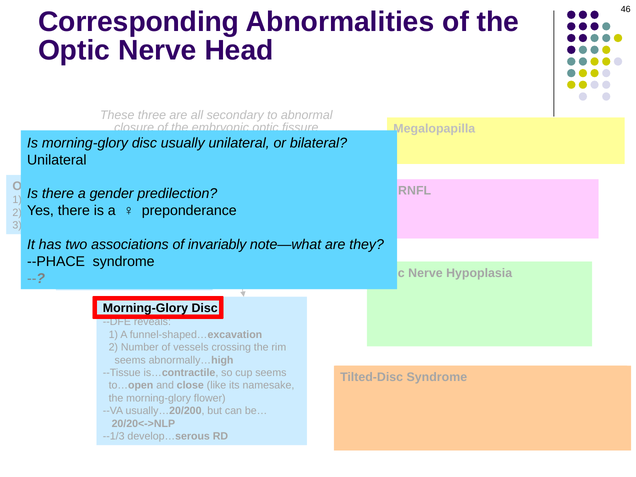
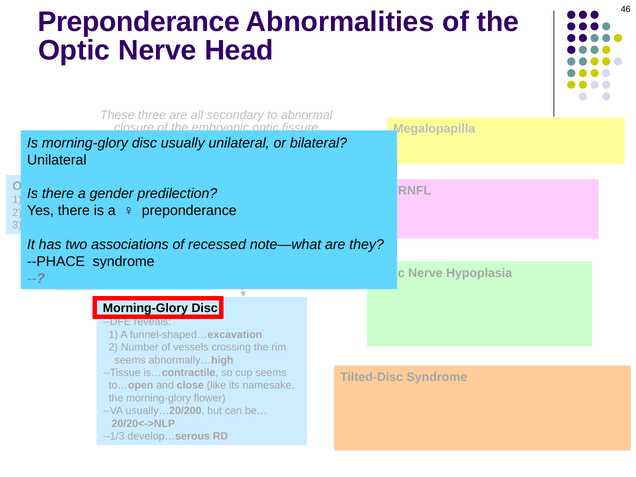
Corresponding at (139, 22): Corresponding -> Preponderance
of invariably: invariably -> recessed
